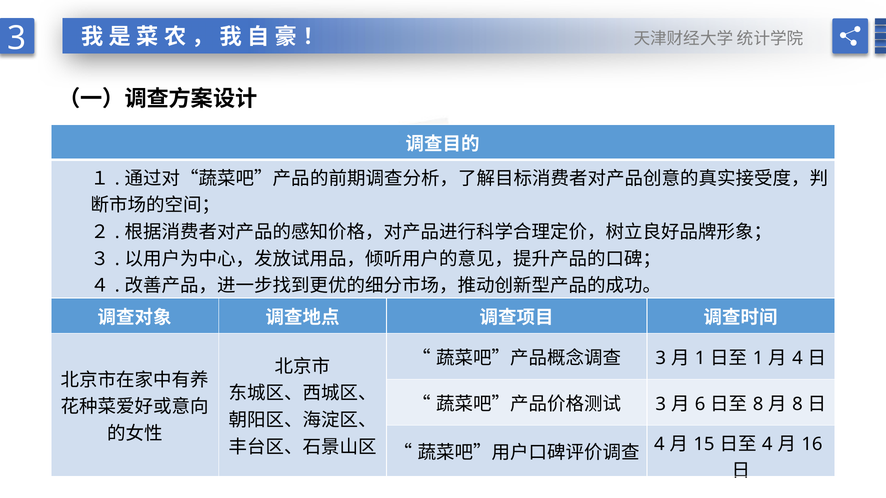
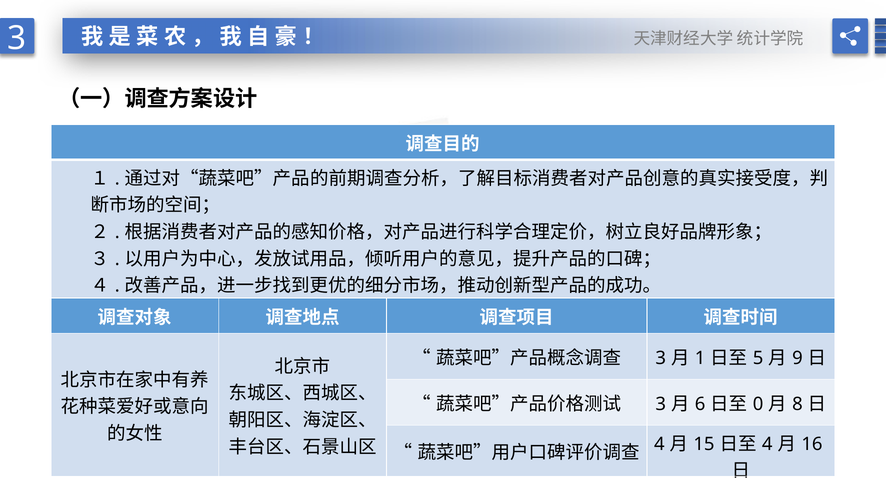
1 at (758, 358): 1 -> 5
4 at (797, 358): 4 -> 9
8 at (758, 405): 8 -> 0
